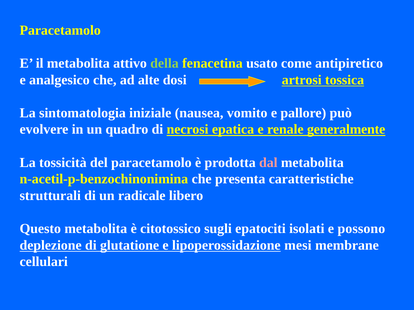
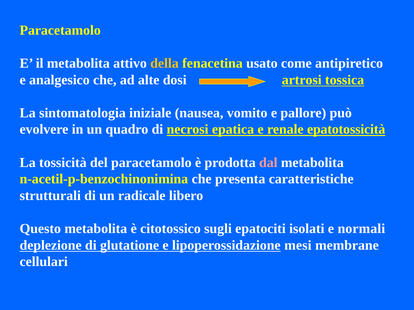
della colour: light green -> yellow
generalmente: generalmente -> epatotossicità
possono: possono -> normali
